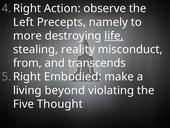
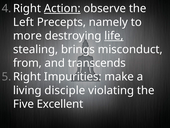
Action underline: none -> present
reality: reality -> brings
Embodied: Embodied -> Impurities
beyond: beyond -> disciple
Thought: Thought -> Excellent
